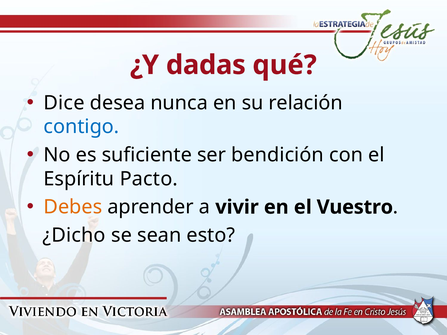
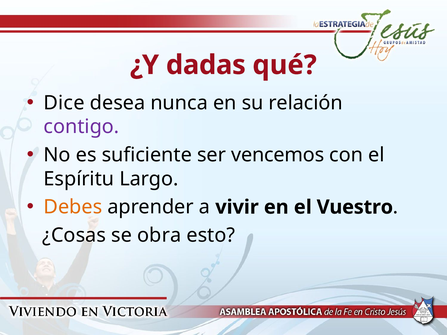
contigo colour: blue -> purple
bendición: bendición -> vencemos
Pacto: Pacto -> Largo
¿Dicho: ¿Dicho -> ¿Cosas
sean: sean -> obra
